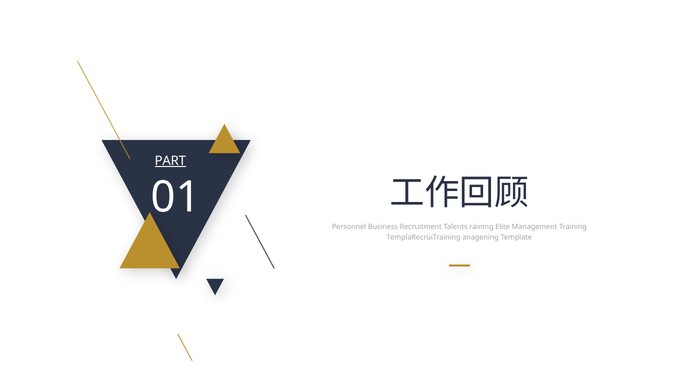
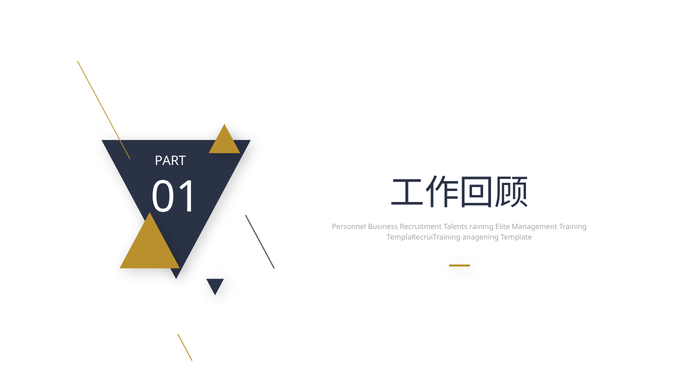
PART underline: present -> none
